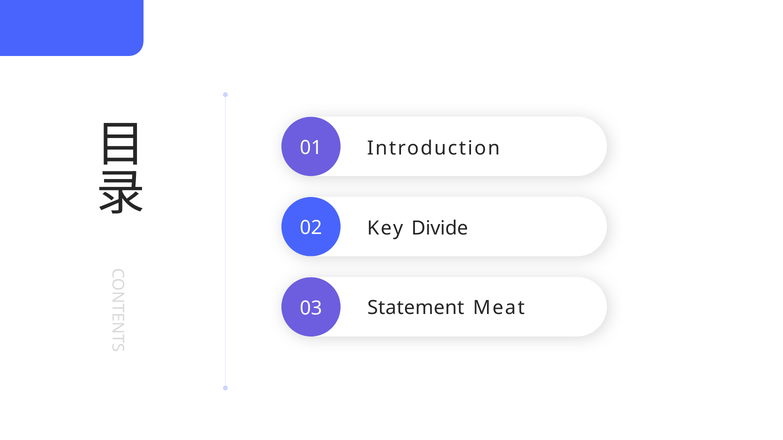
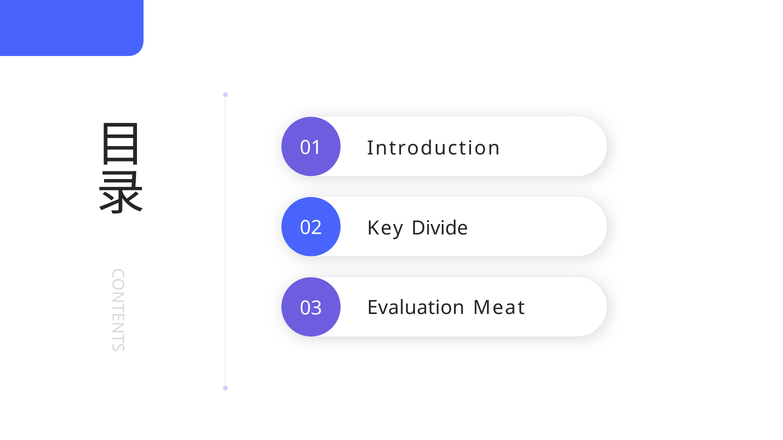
Statement: Statement -> Evaluation
